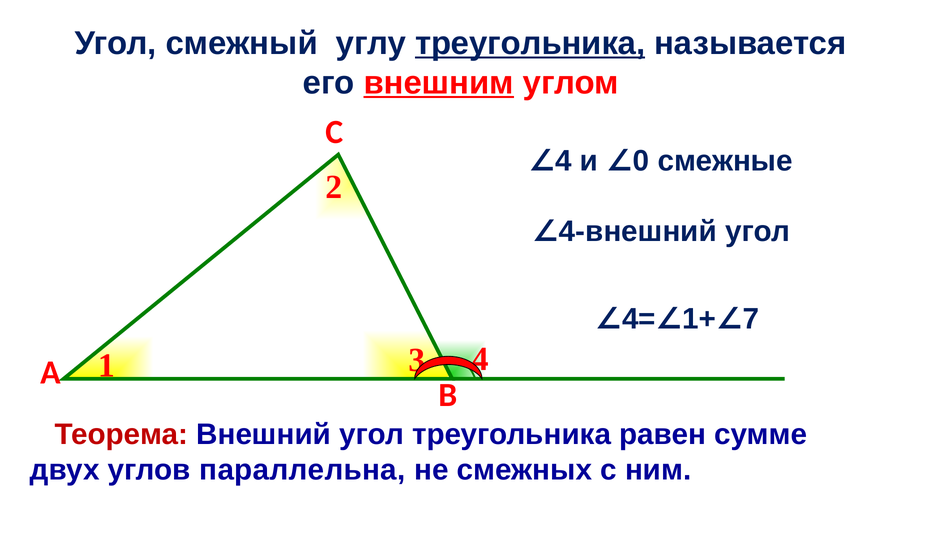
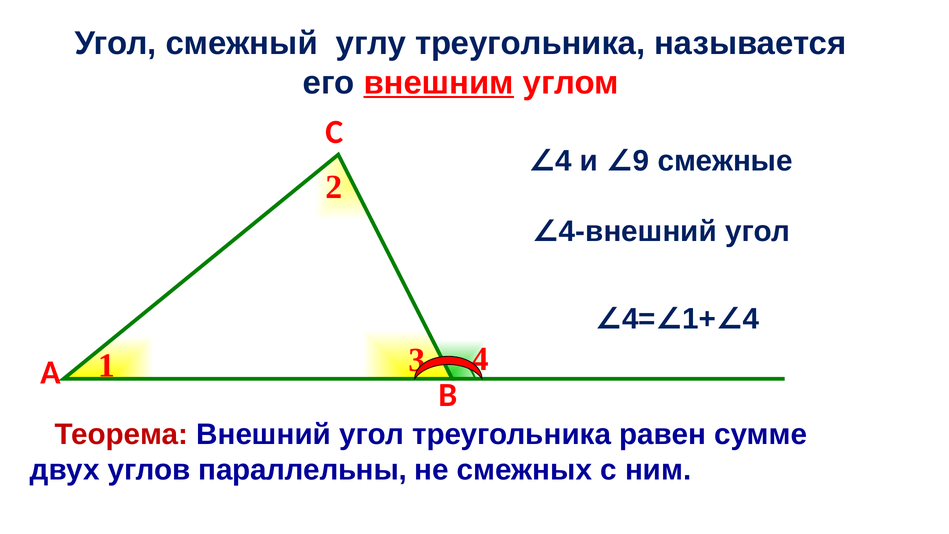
треугольника at (530, 43) underline: present -> none
0: 0 -> 9
7 at (751, 319): 7 -> 4
параллельна: параллельна -> параллельны
